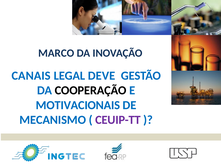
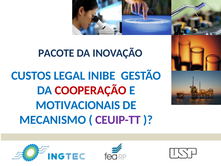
MARCO: MARCO -> PACOTE
CANAIS: CANAIS -> CUSTOS
DEVE: DEVE -> INIBE
COOPERAÇÃO colour: black -> red
